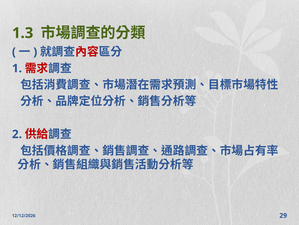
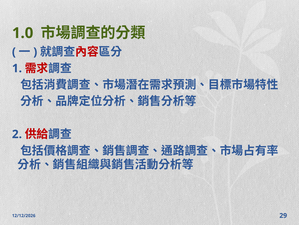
1.3: 1.3 -> 1.0
